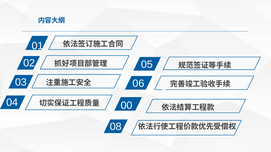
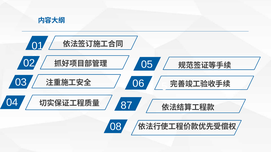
00: 00 -> 87
